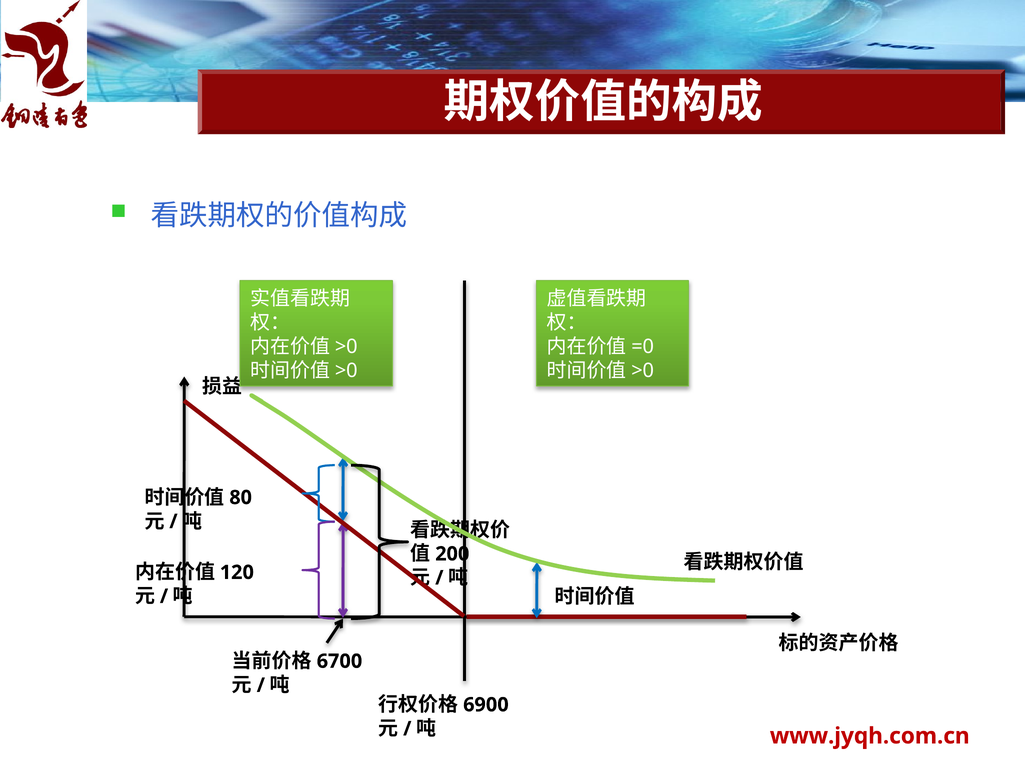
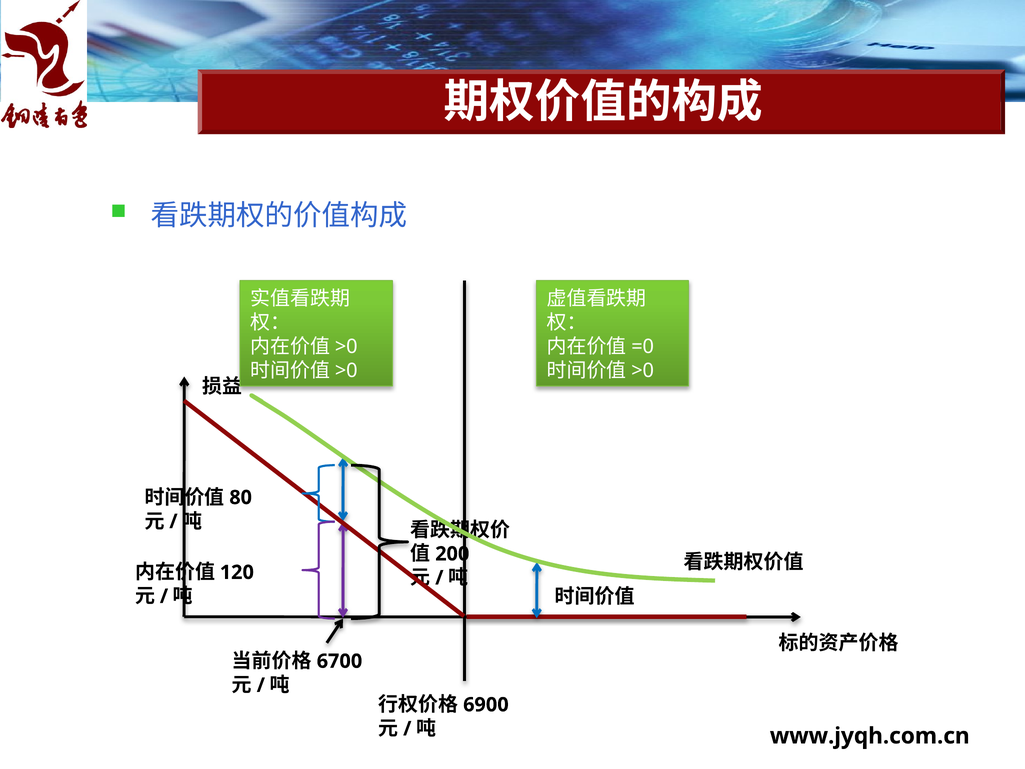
www.jyqh.com.cn colour: red -> black
